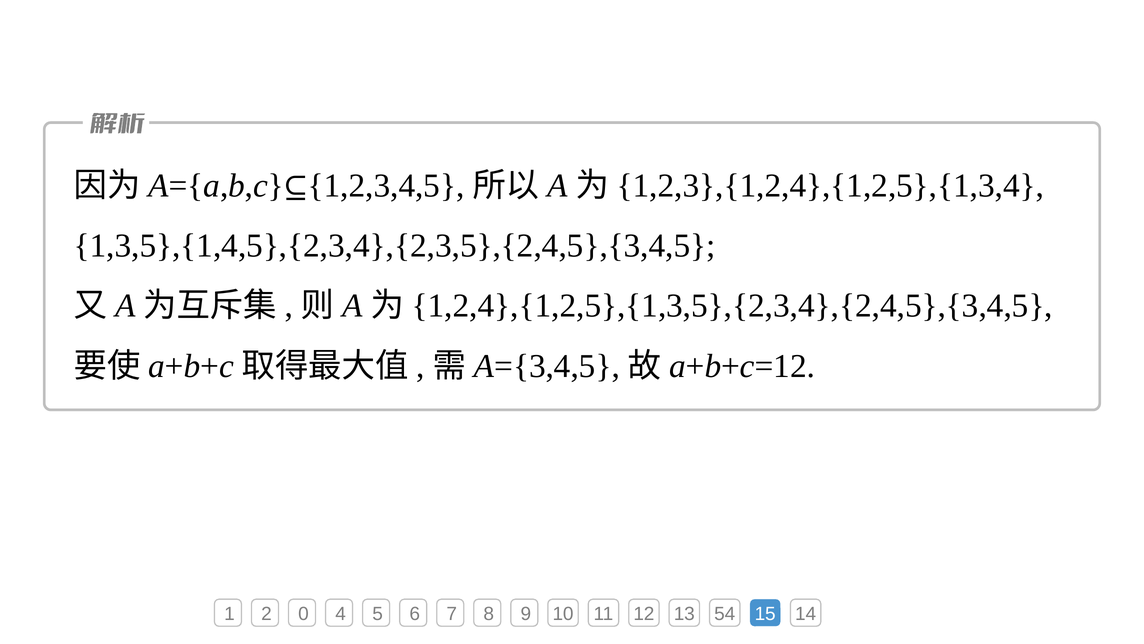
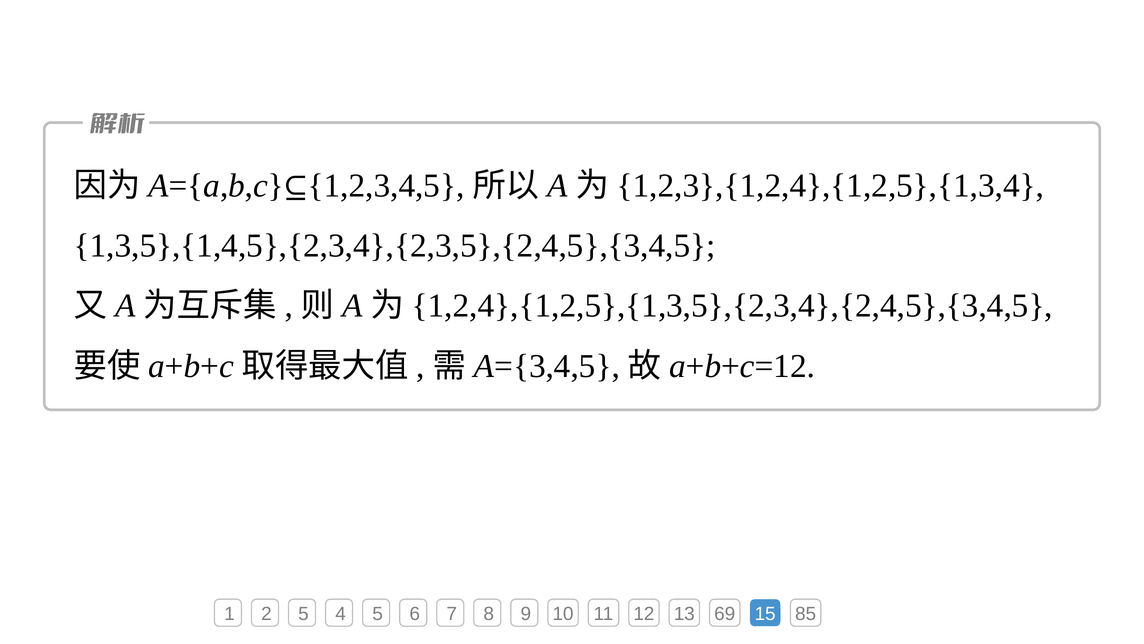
2 0: 0 -> 5
54: 54 -> 69
14: 14 -> 85
